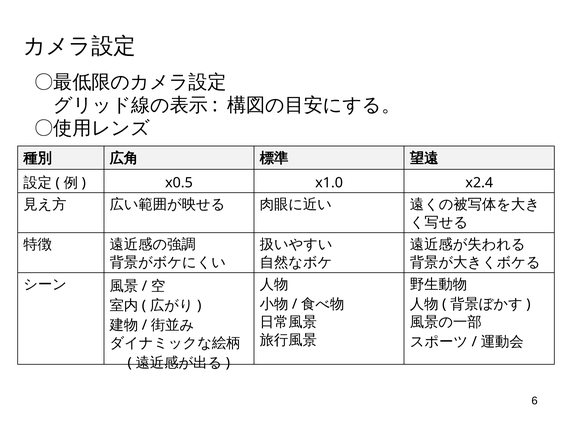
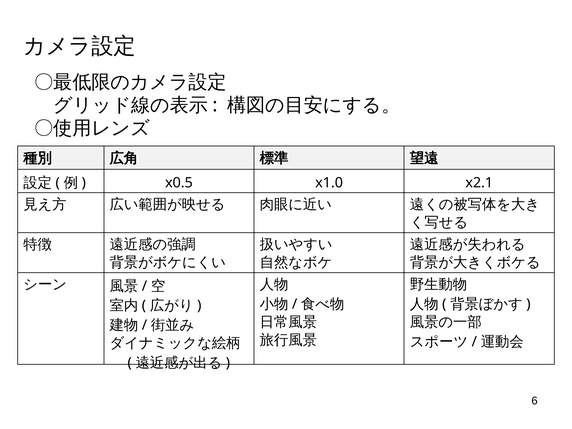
x2.4: x2.4 -> x2.1
